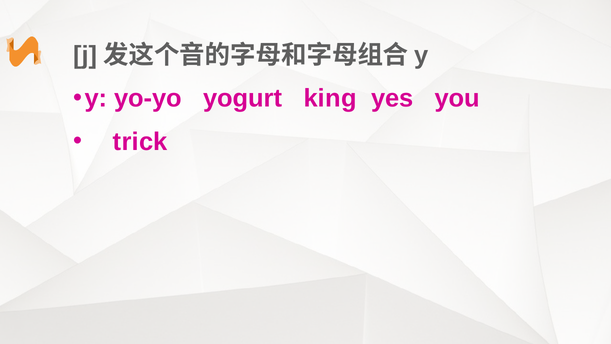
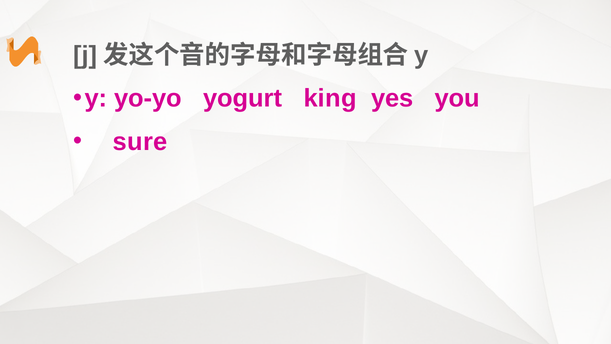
trick: trick -> sure
